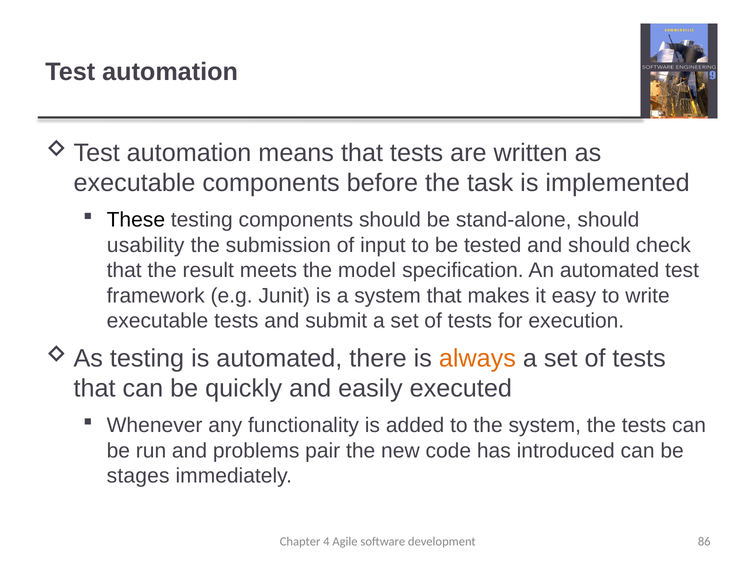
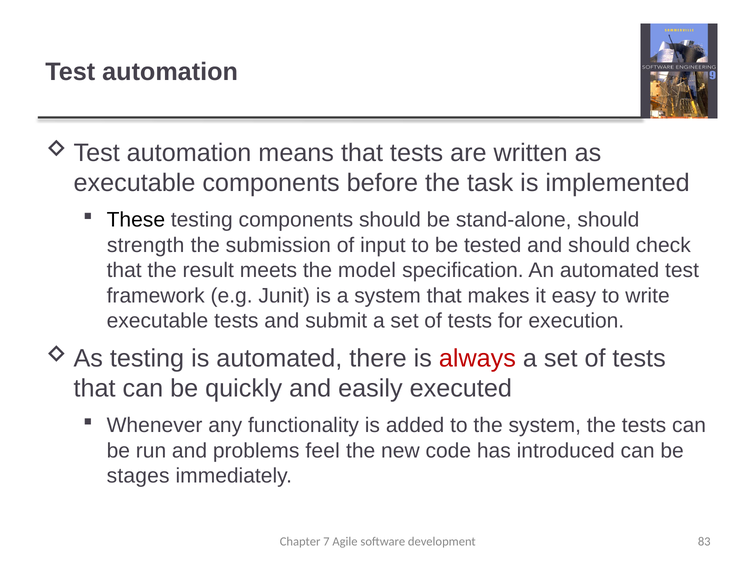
usability: usability -> strength
always colour: orange -> red
pair: pair -> feel
4: 4 -> 7
86: 86 -> 83
